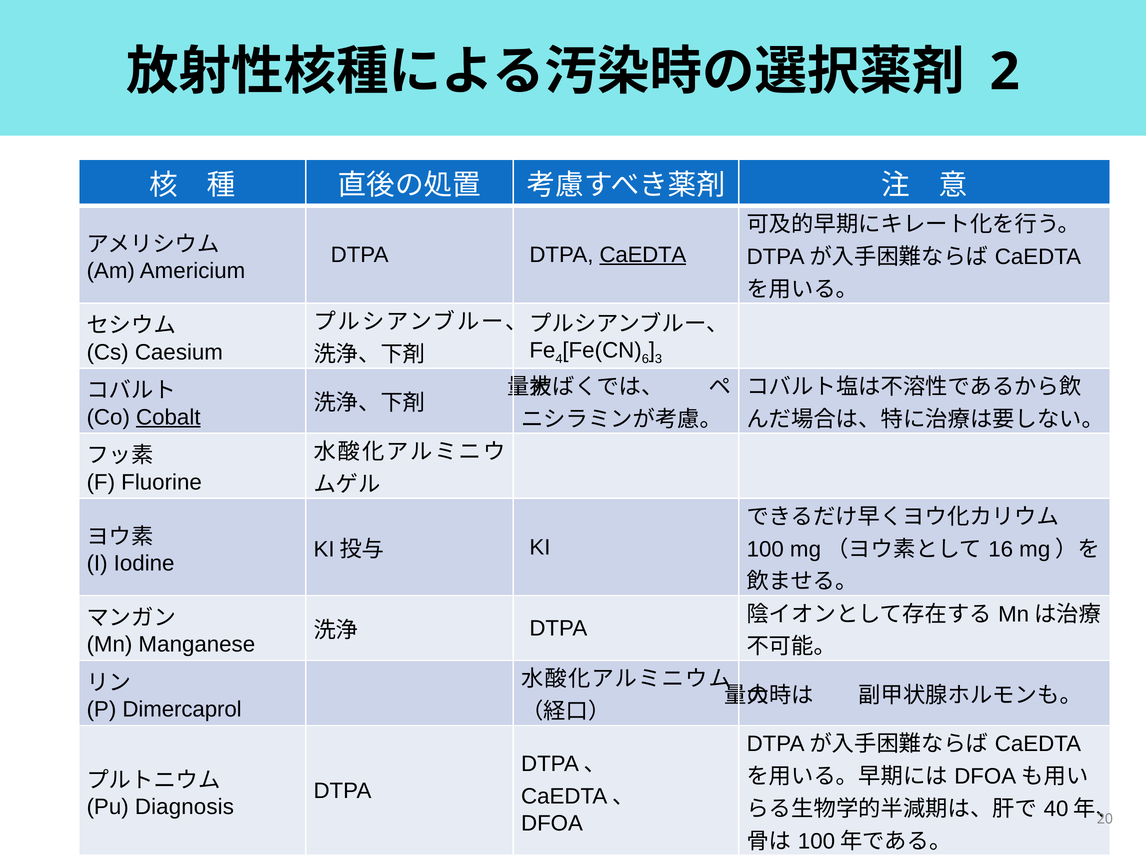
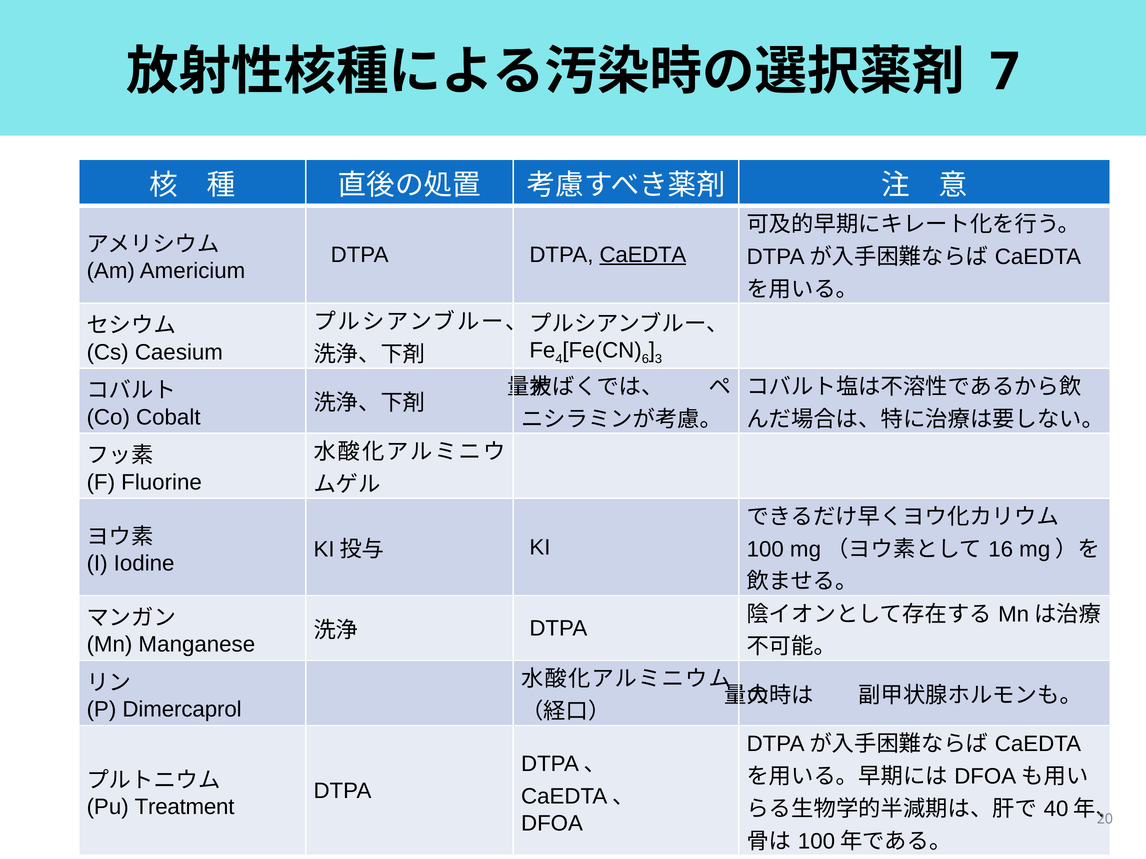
2: 2 -> 7
Cobalt underline: present -> none
Diagnosis: Diagnosis -> Treatment
